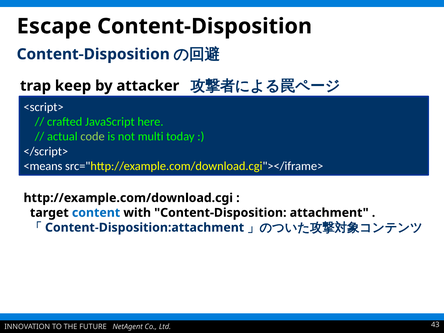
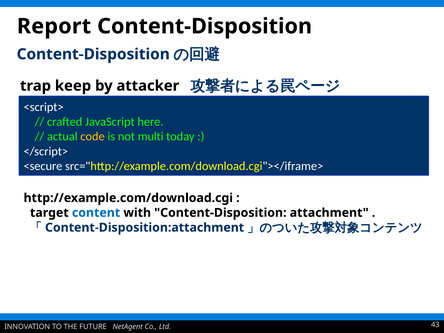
Escape: Escape -> Report
code colour: light green -> yellow
<means: <means -> <secure
